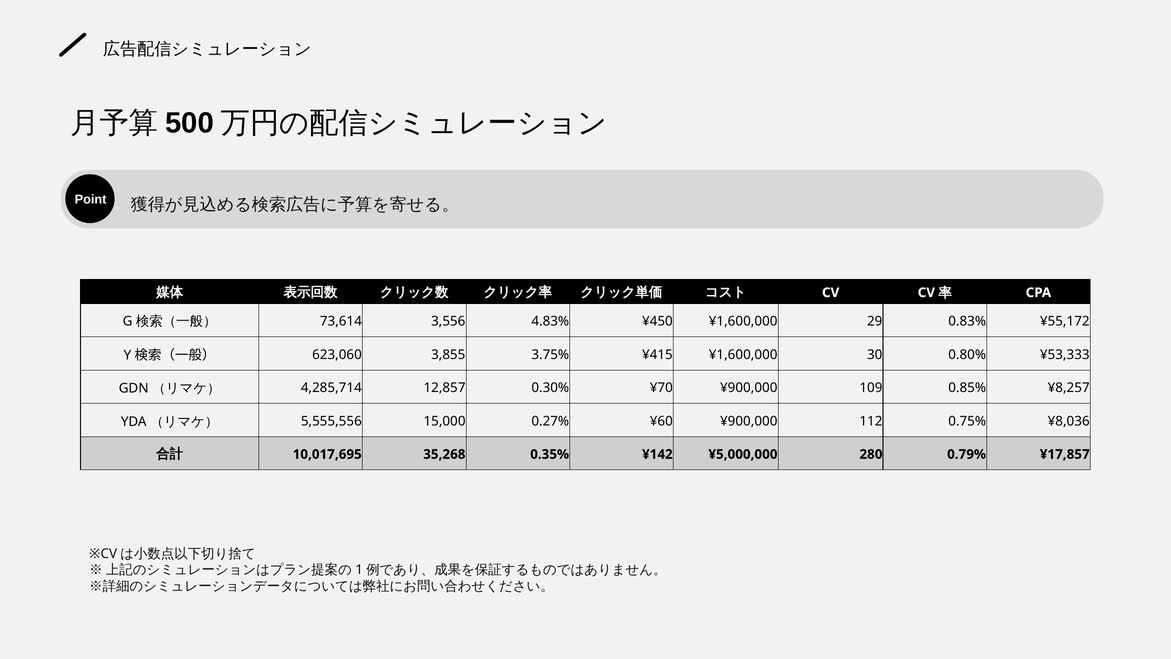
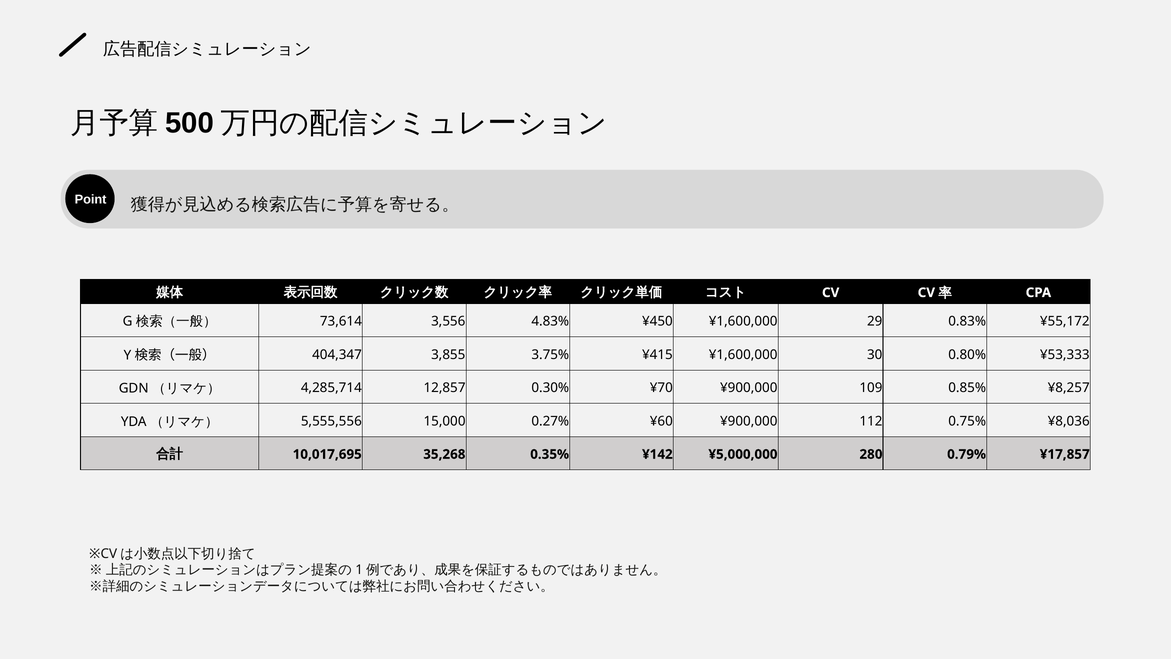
623,060: 623,060 -> 404,347
